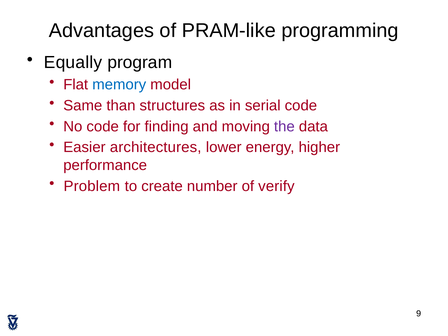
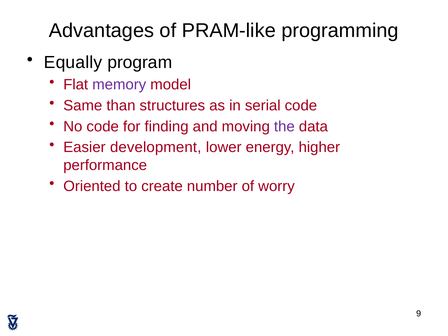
memory colour: blue -> purple
architectures: architectures -> development
Problem: Problem -> Oriented
verify: verify -> worry
